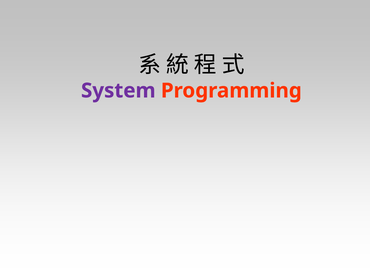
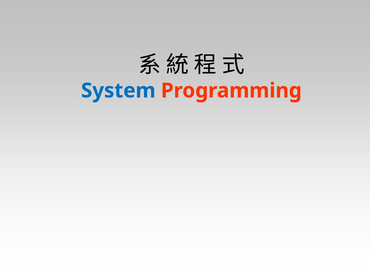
System colour: purple -> blue
